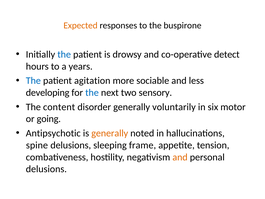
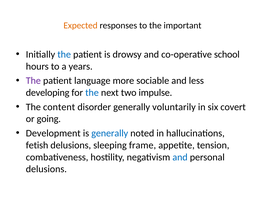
buspirone: buspirone -> important
detect: detect -> school
The at (33, 81) colour: blue -> purple
agitation: agitation -> language
sensory: sensory -> impulse
motor: motor -> covert
Antipsychotic: Antipsychotic -> Development
generally at (110, 133) colour: orange -> blue
spine: spine -> fetish
and at (180, 157) colour: orange -> blue
